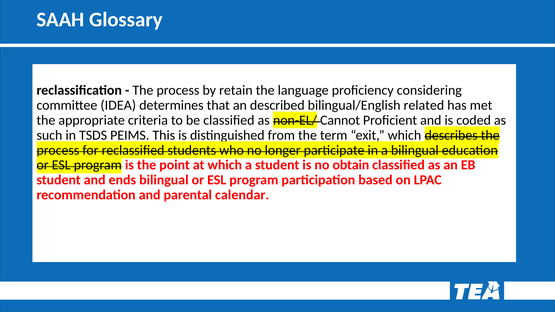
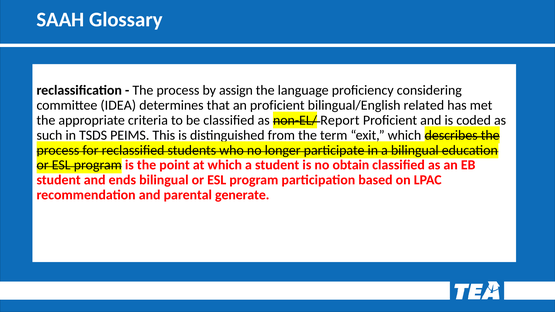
retain: retain -> assign
an described: described -> proficient
Cannot: Cannot -> Report
calendar: calendar -> generate
